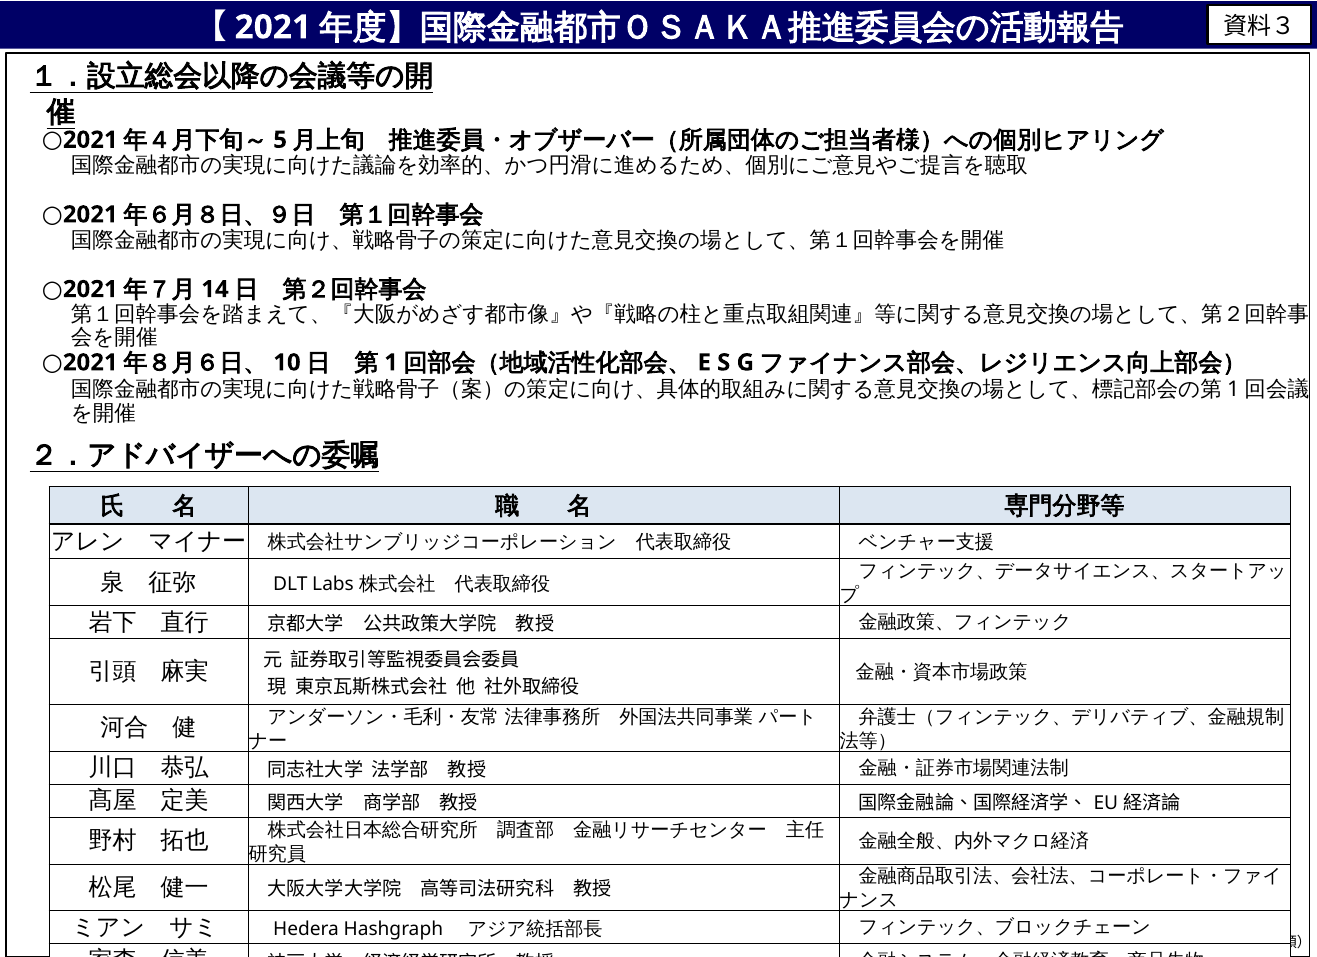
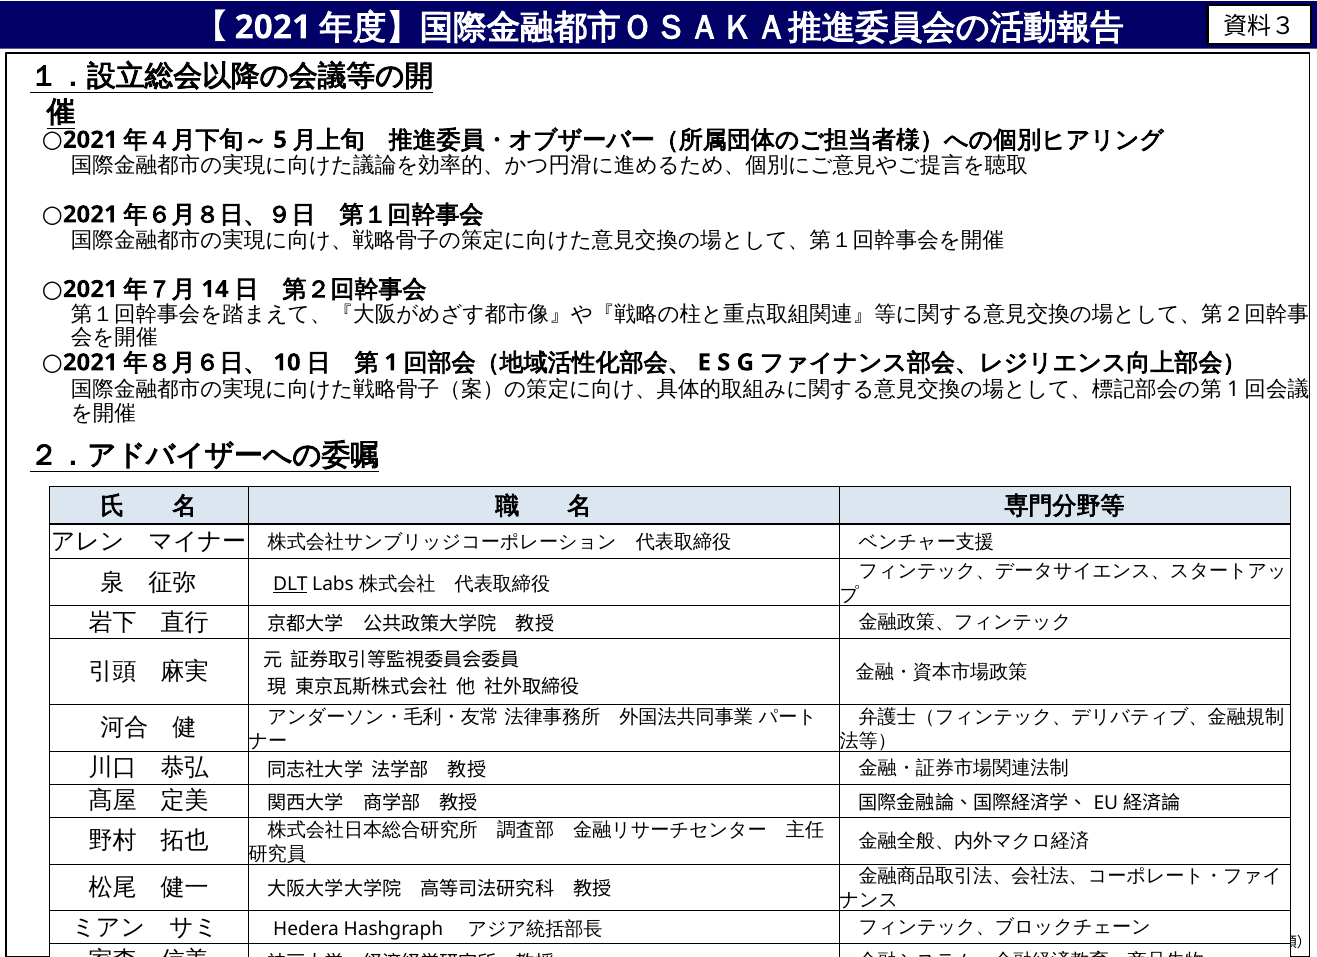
DLT underline: none -> present
